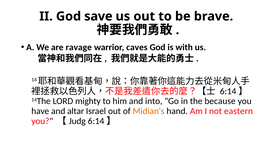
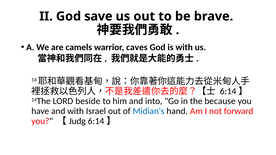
ravage: ravage -> camels
mighty: mighty -> beside
and altar: altar -> with
Midian's colour: orange -> blue
eastern: eastern -> forward
